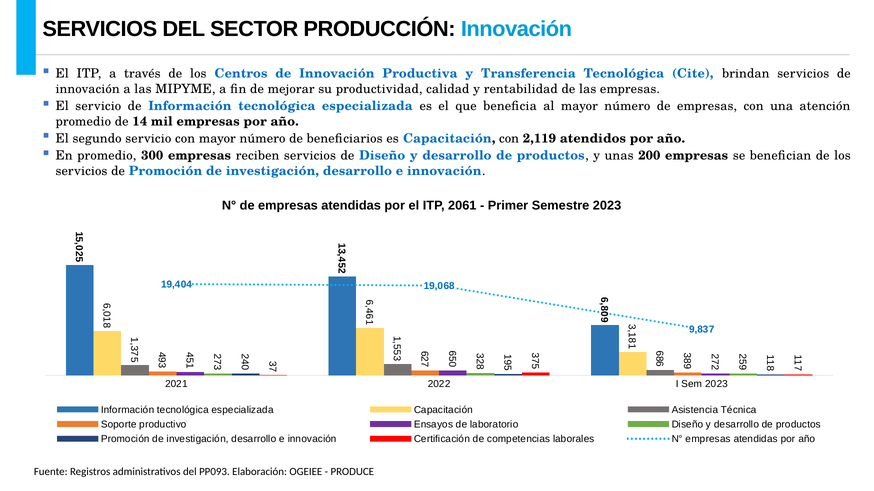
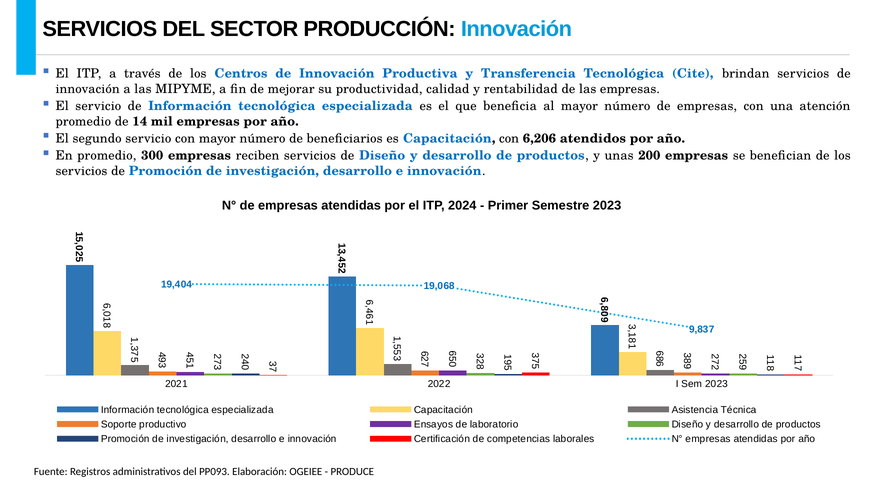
2,119: 2,119 -> 6,206
2061: 2061 -> 2024
